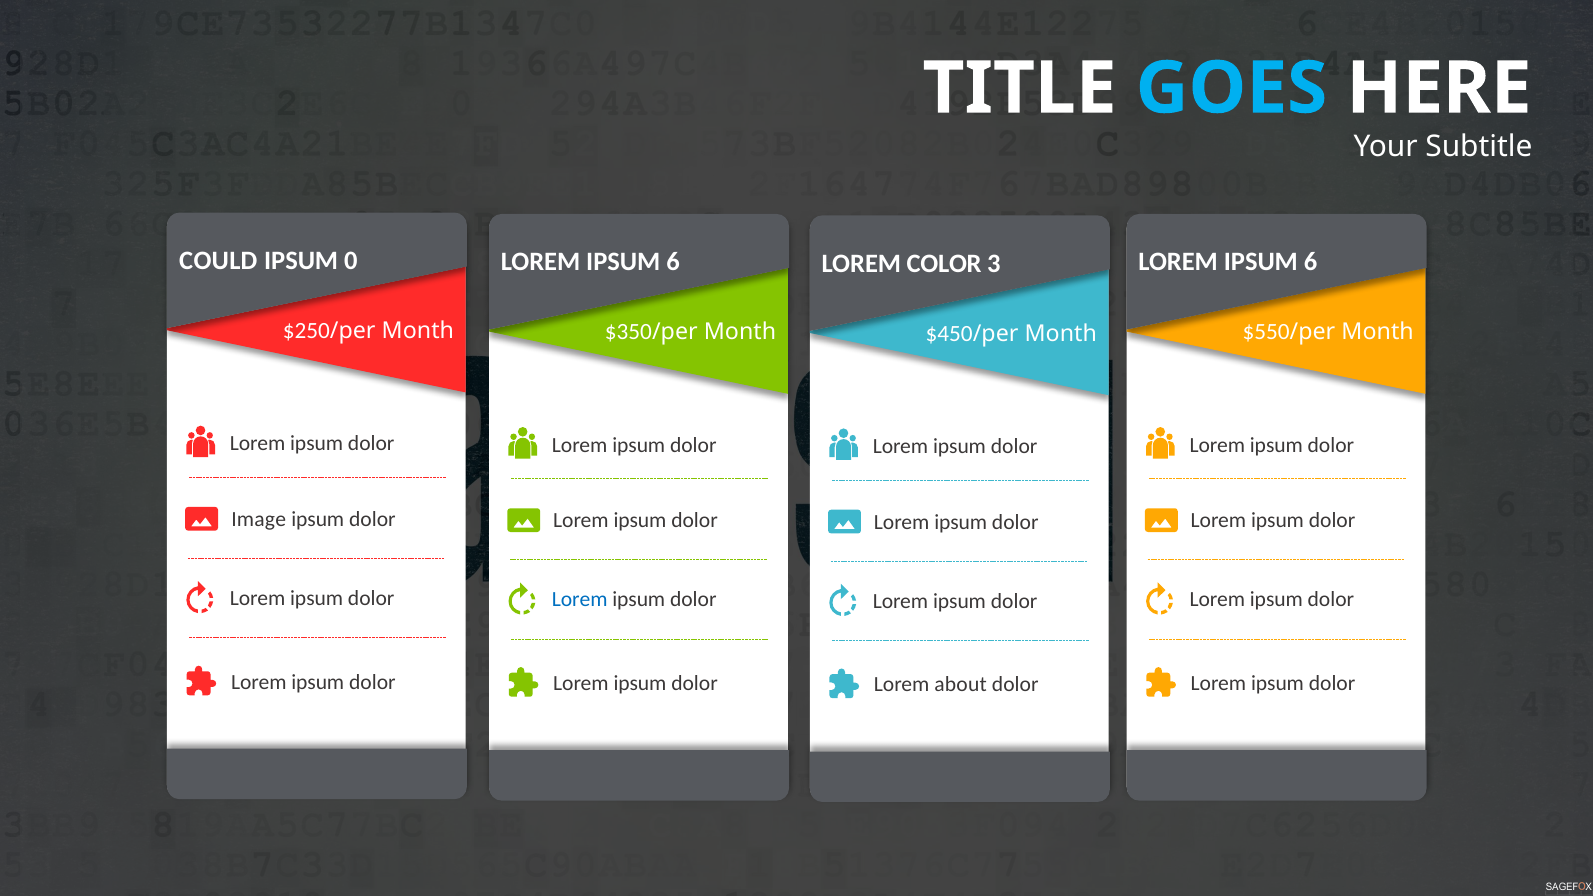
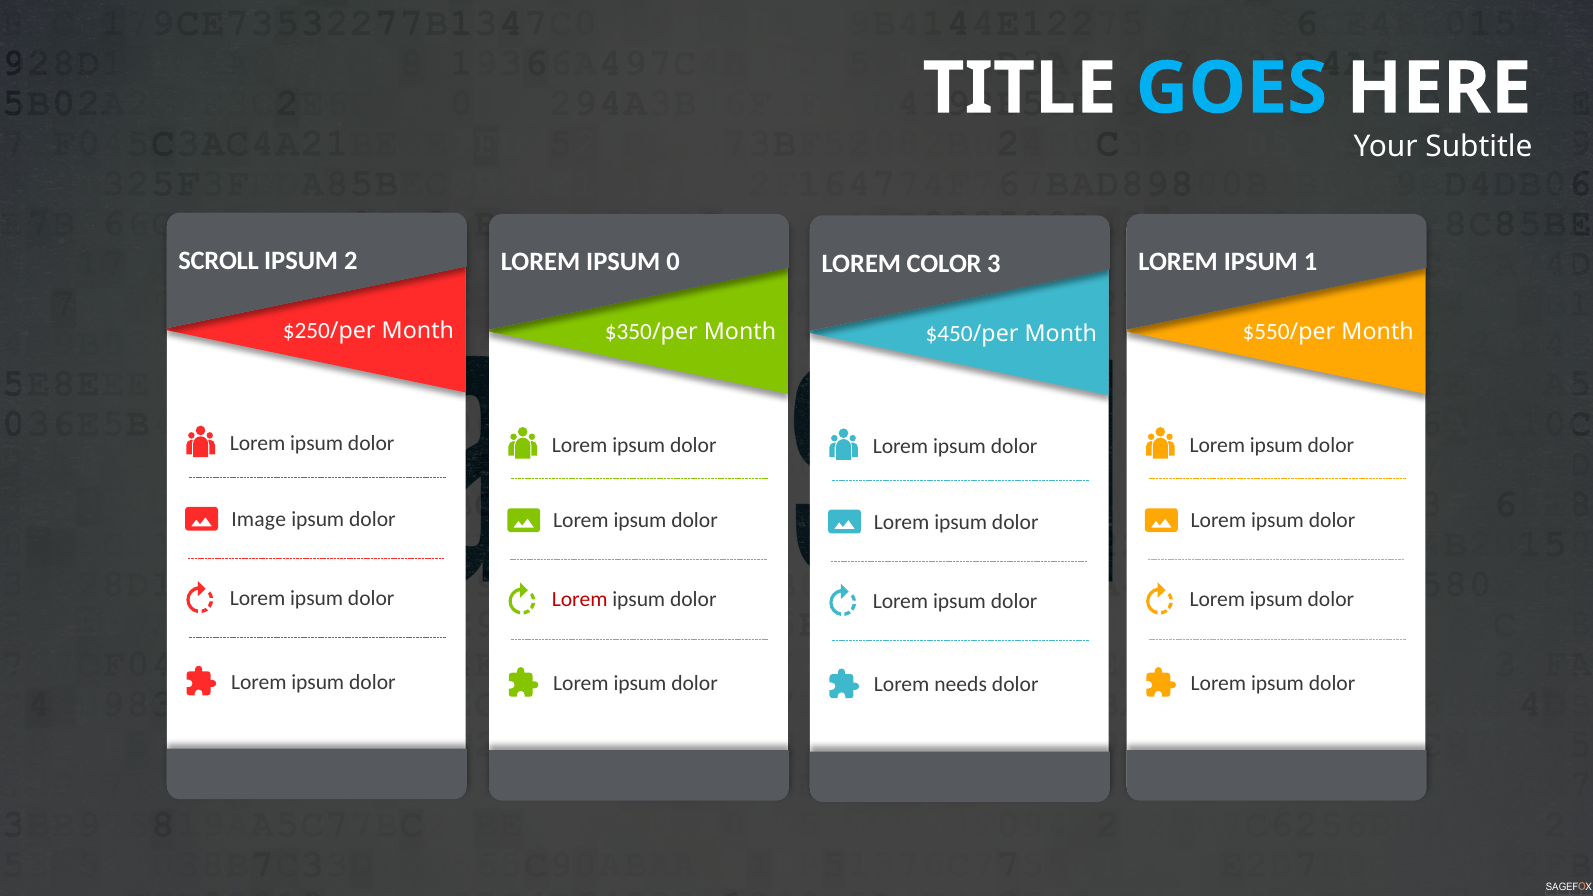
COULD: COULD -> SCROLL
0: 0 -> 2
6 at (673, 262): 6 -> 0
6 at (1311, 262): 6 -> 1
Lorem at (580, 600) colour: blue -> red
about: about -> needs
